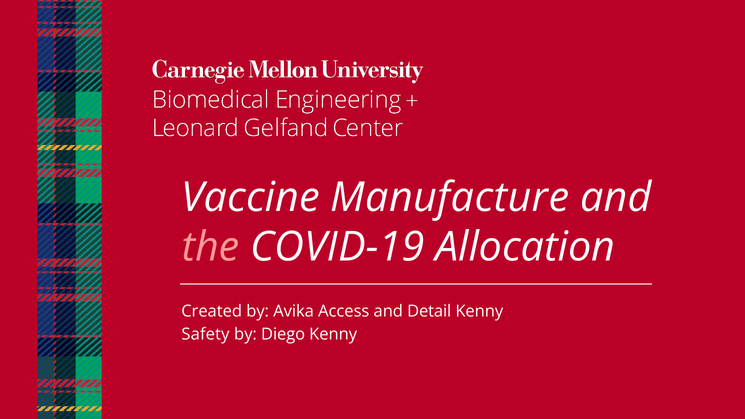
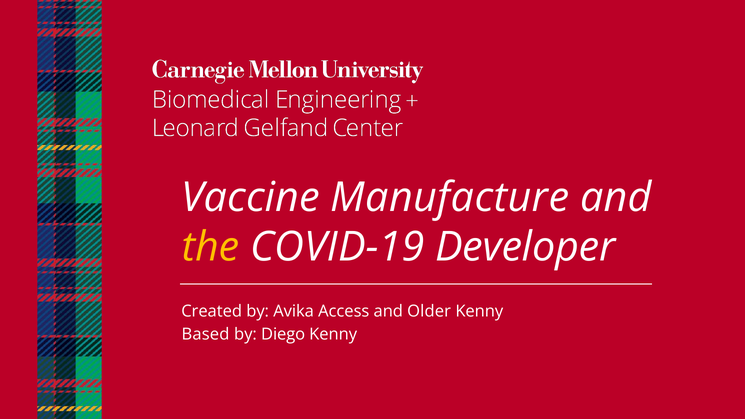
the colour: pink -> yellow
Allocation: Allocation -> Developer
Detail: Detail -> Older
Safety: Safety -> Based
